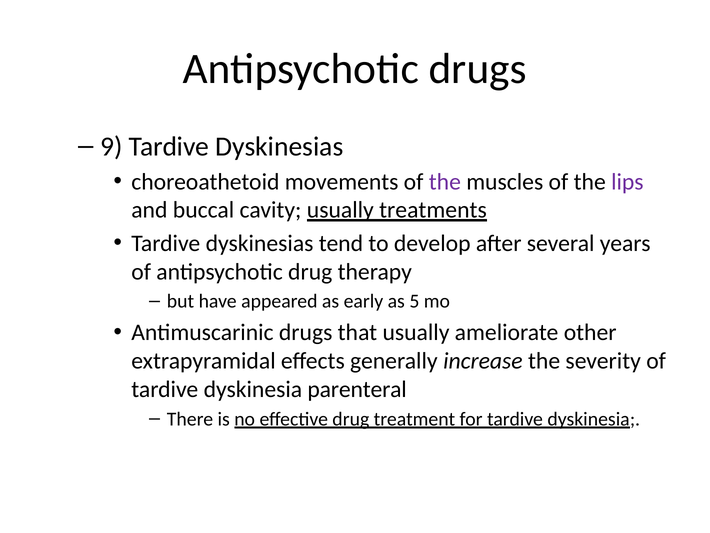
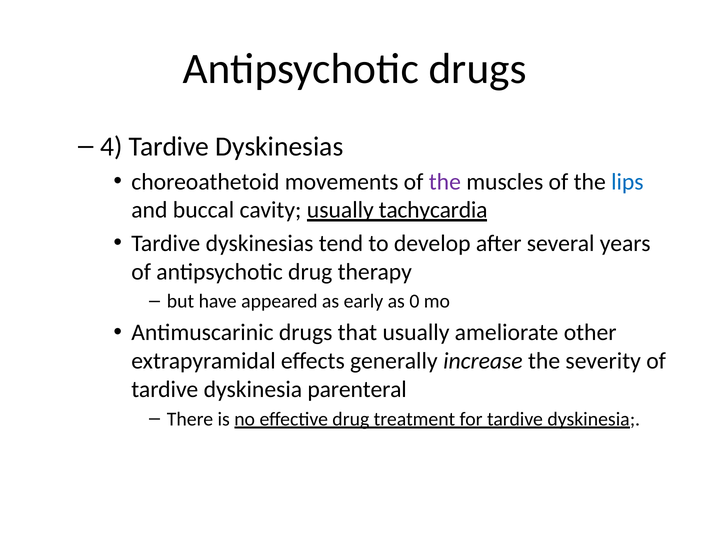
9: 9 -> 4
lips colour: purple -> blue
treatments: treatments -> tachycardia
5: 5 -> 0
